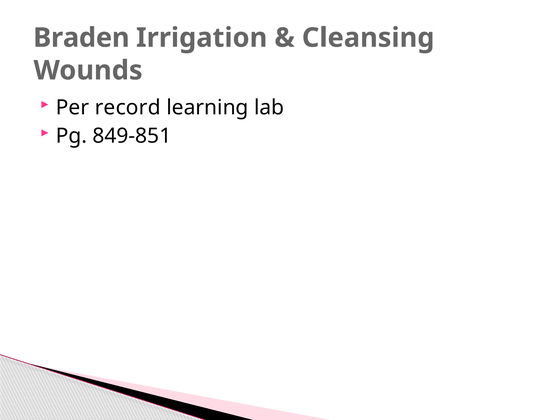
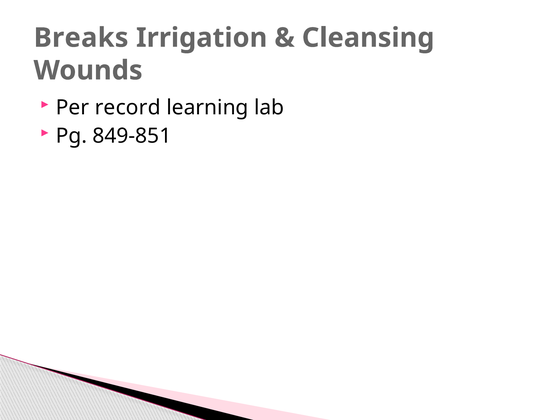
Braden: Braden -> Breaks
